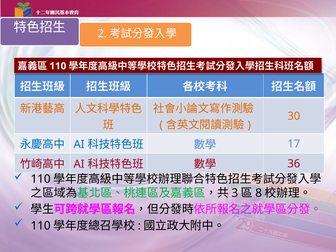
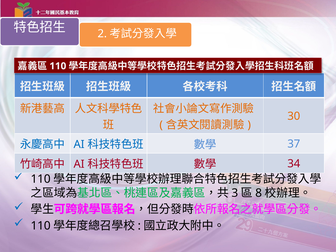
17: 17 -> 37
36: 36 -> 34
